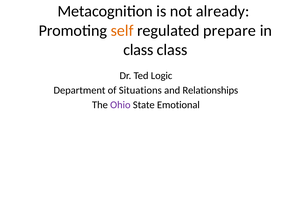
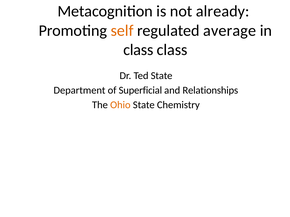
prepare: prepare -> average
Ted Logic: Logic -> State
Situations: Situations -> Superficial
Ohio colour: purple -> orange
Emotional: Emotional -> Chemistry
